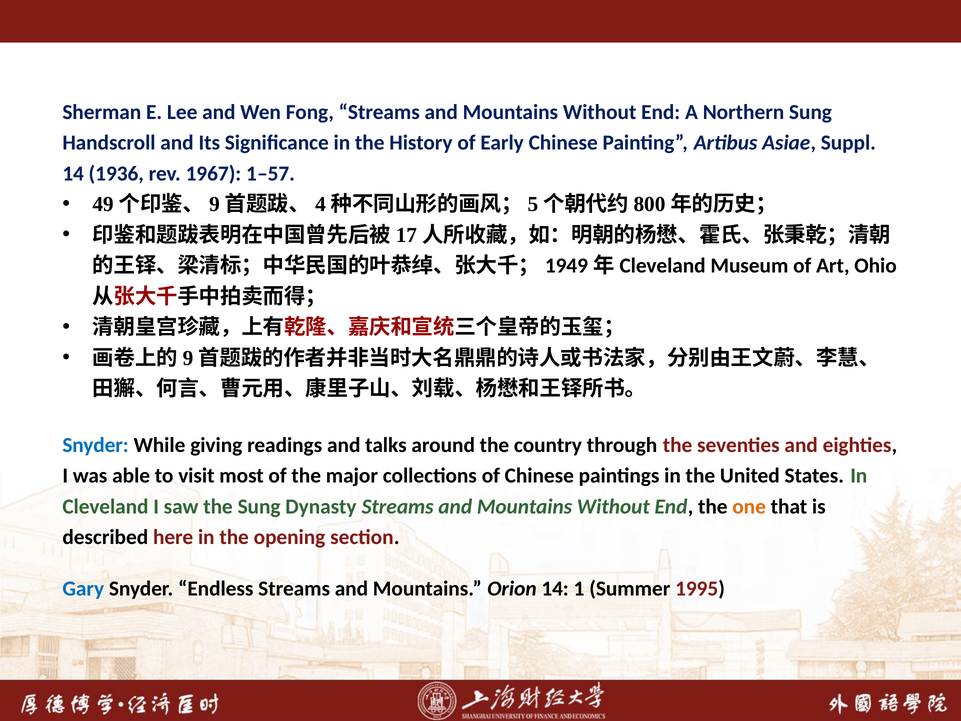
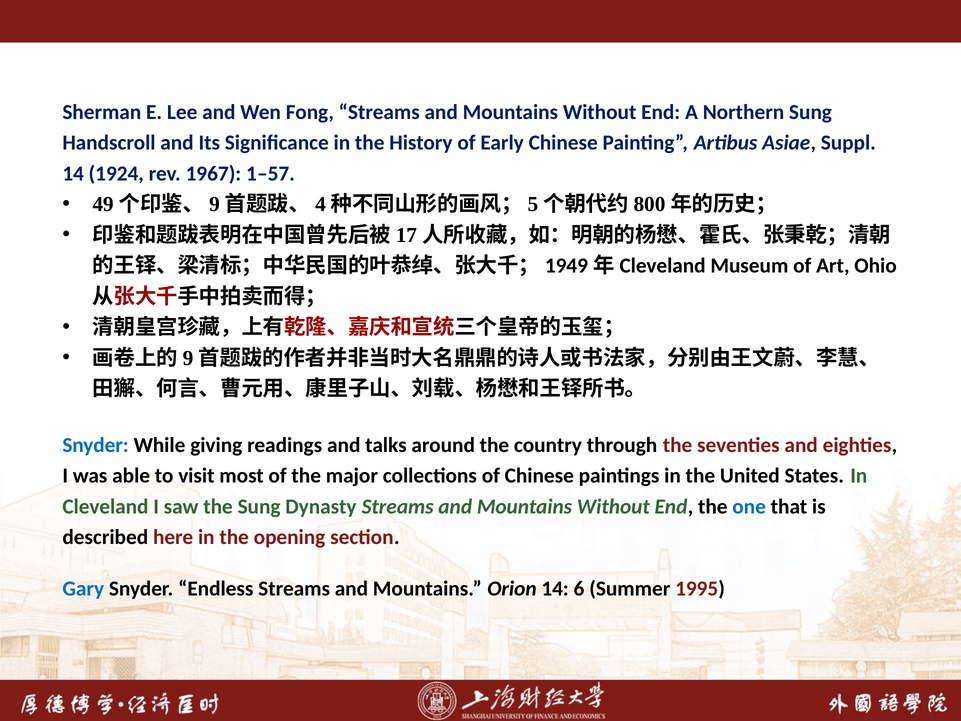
1936: 1936 -> 1924
one colour: orange -> blue
1: 1 -> 6
